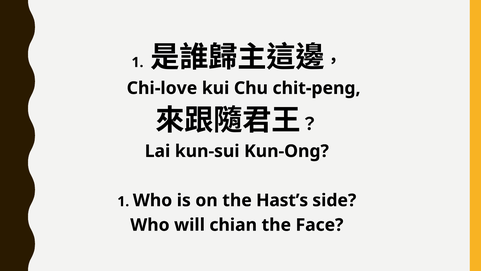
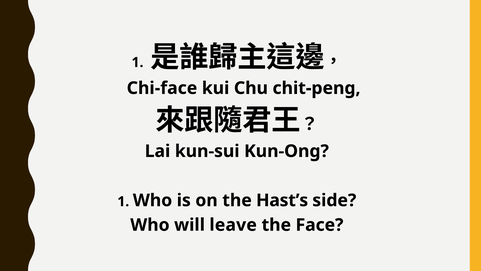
Chi-love: Chi-love -> Chi-face
chian: chian -> leave
